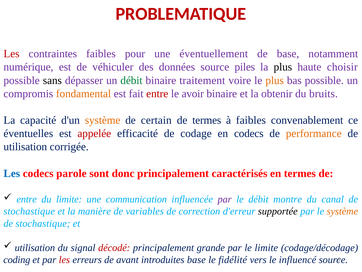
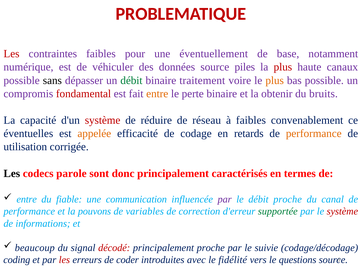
plus at (283, 67) colour: black -> red
choisir: choisir -> canaux
fondamental colour: orange -> red
entre at (157, 93) colour: red -> orange
avoir: avoir -> perte
système at (103, 120) colour: orange -> red
certain: certain -> réduire
de termes: termes -> réseau
appelée colour: red -> orange
en codecs: codecs -> retards
Les at (12, 173) colour: blue -> black
du limite: limite -> fiable
débit montre: montre -> proche
stochastique at (29, 211): stochastique -> performance
manière: manière -> pouvons
supportée colour: black -> green
système at (342, 211) colour: orange -> red
stochastique at (43, 223): stochastique -> informations
utilisation at (35, 247): utilisation -> beaucoup
principalement grande: grande -> proche
le limite: limite -> suivie
avant: avant -> coder
introduites base: base -> avec
influencé: influencé -> questions
